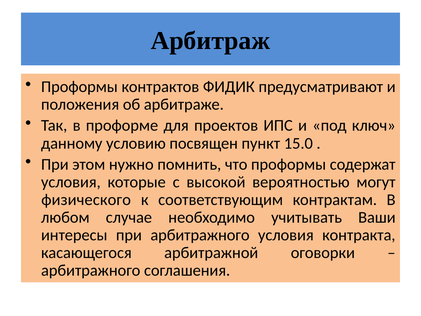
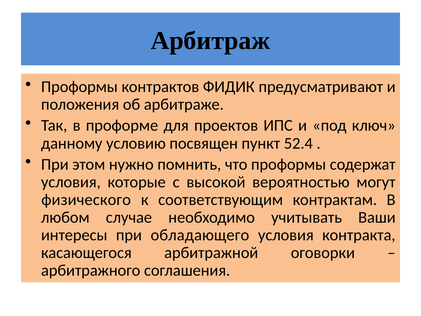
15.0: 15.0 -> 52.4
при арбитражного: арбитражного -> обладающего
